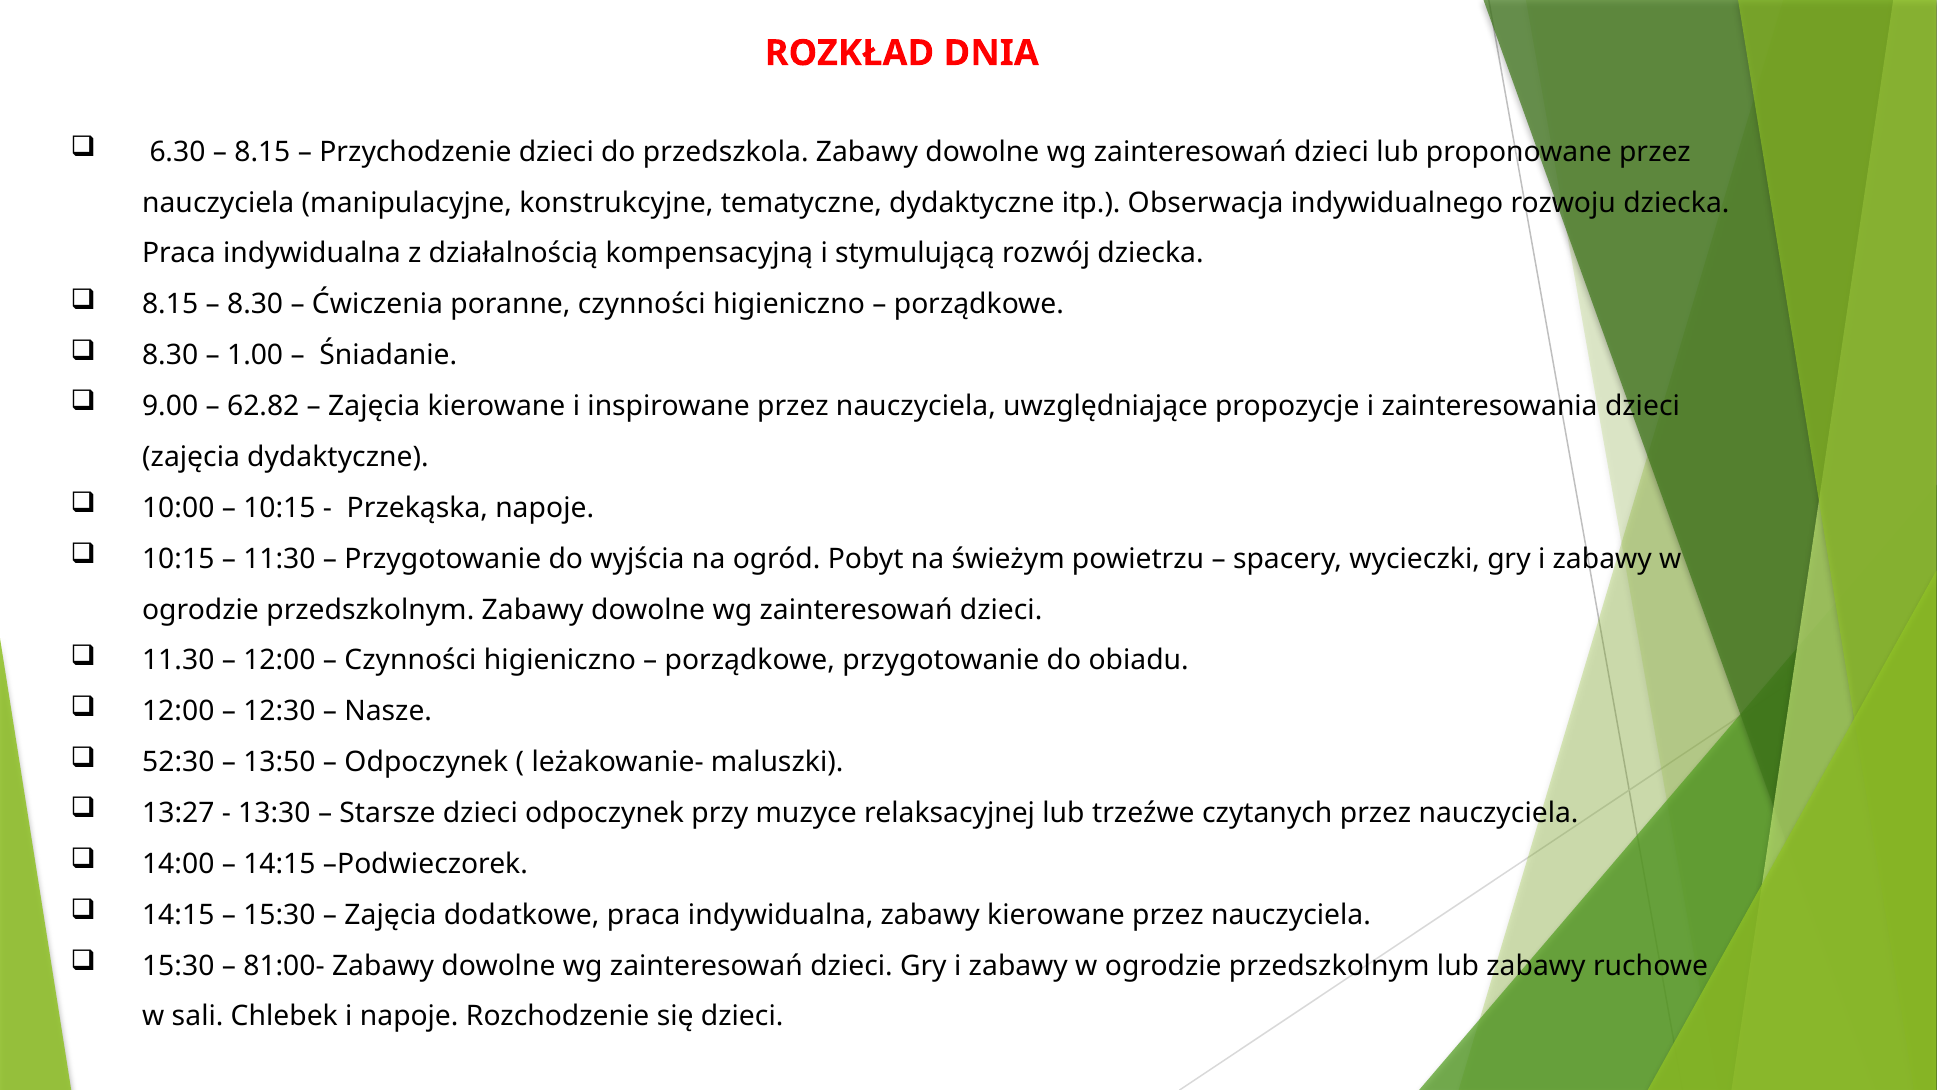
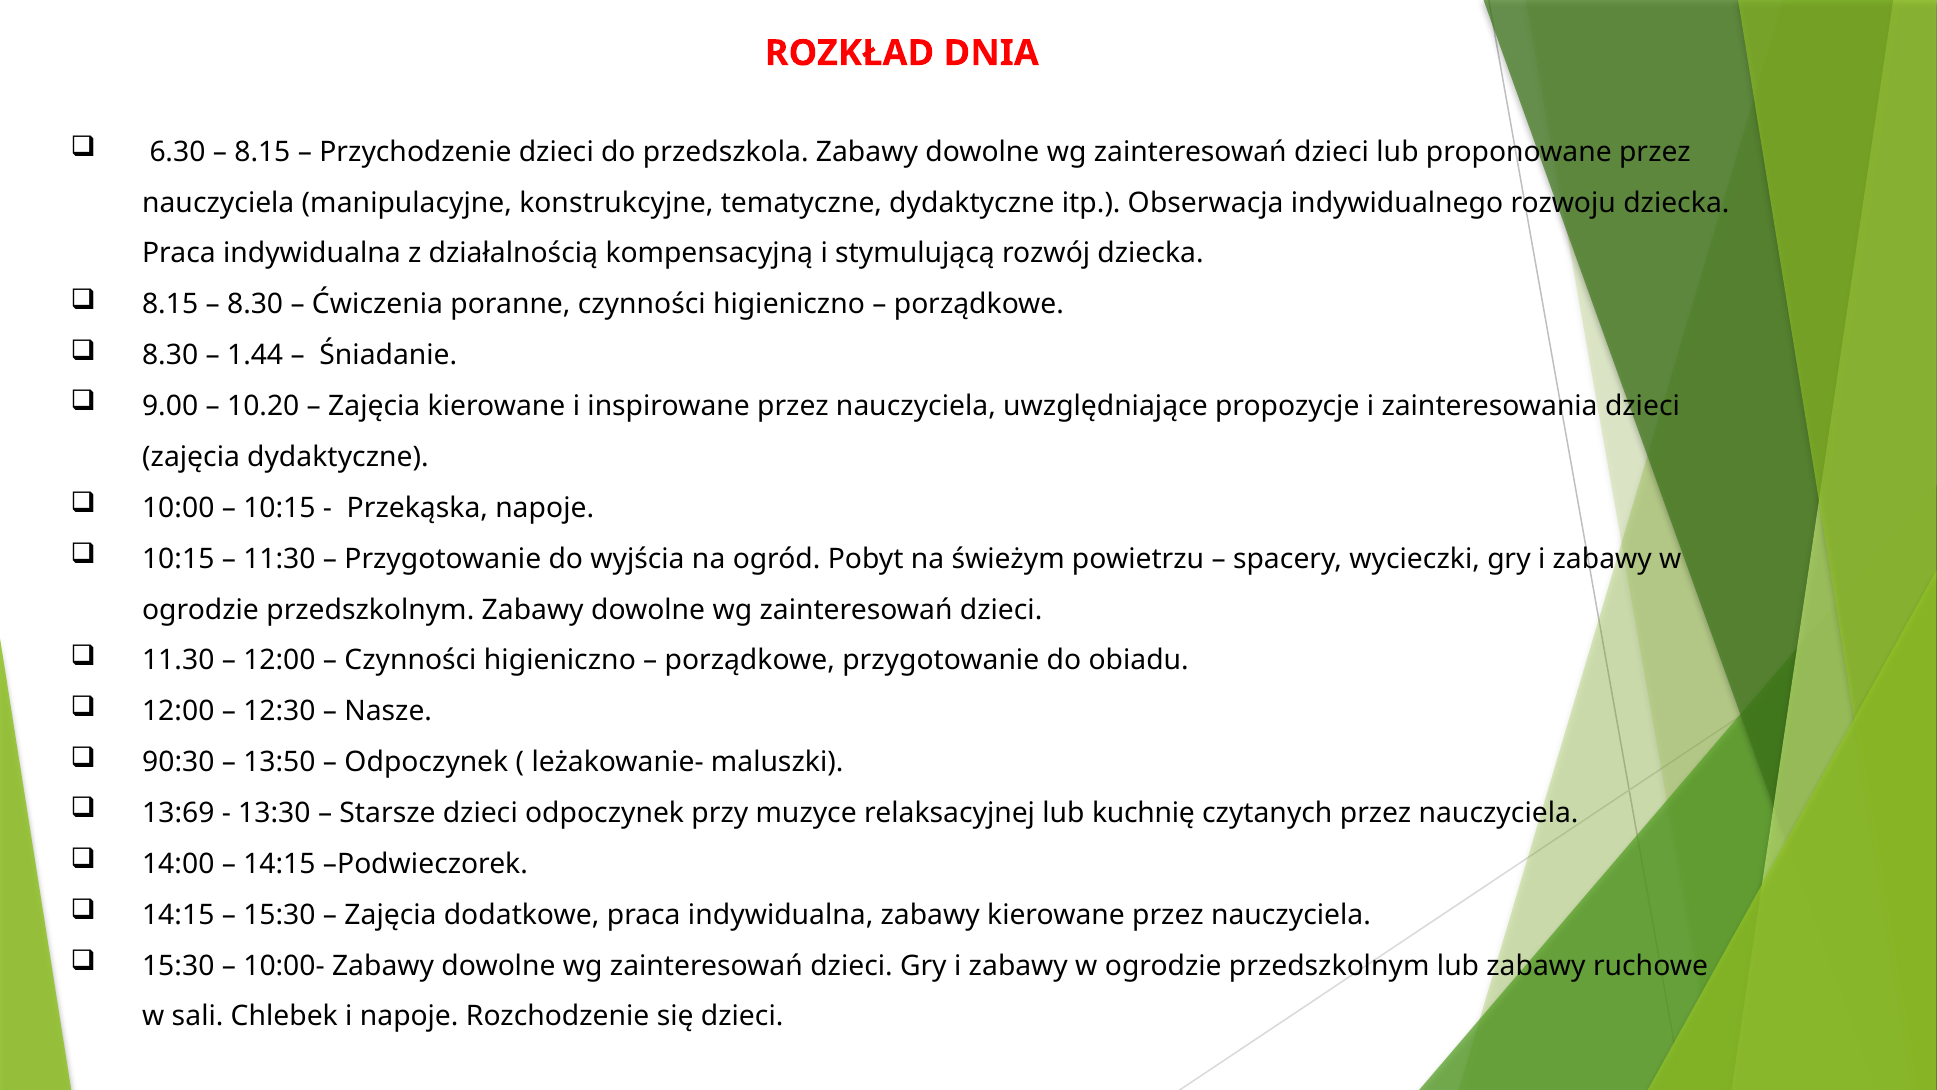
1.00: 1.00 -> 1.44
62.82: 62.82 -> 10.20
52:30: 52:30 -> 90:30
13:27: 13:27 -> 13:69
trzeźwe: trzeźwe -> kuchnię
81:00-: 81:00- -> 10:00-
